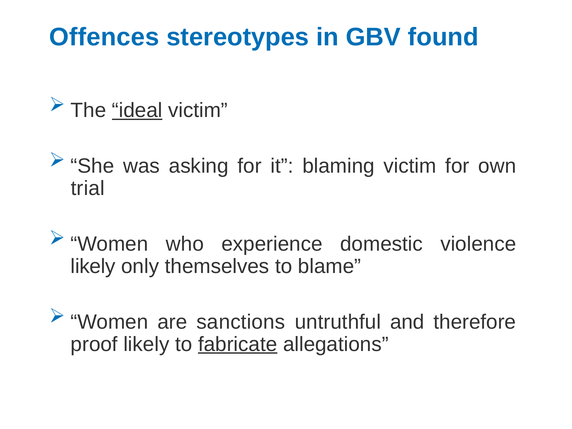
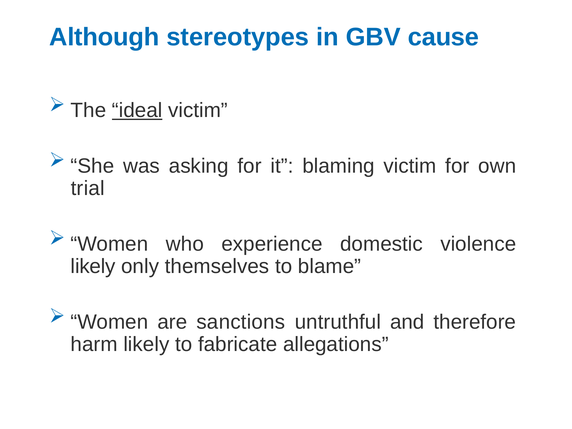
Offences: Offences -> Although
found: found -> cause
proof: proof -> harm
fabricate underline: present -> none
